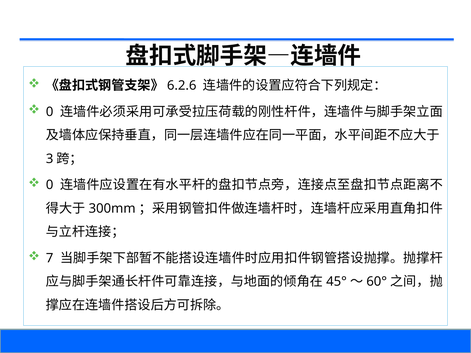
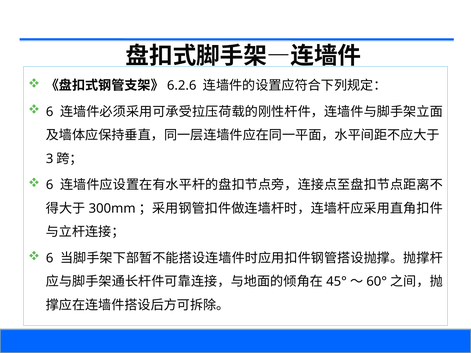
0 at (50, 112): 0 -> 6
0 at (50, 185): 0 -> 6
7 at (50, 258): 7 -> 6
